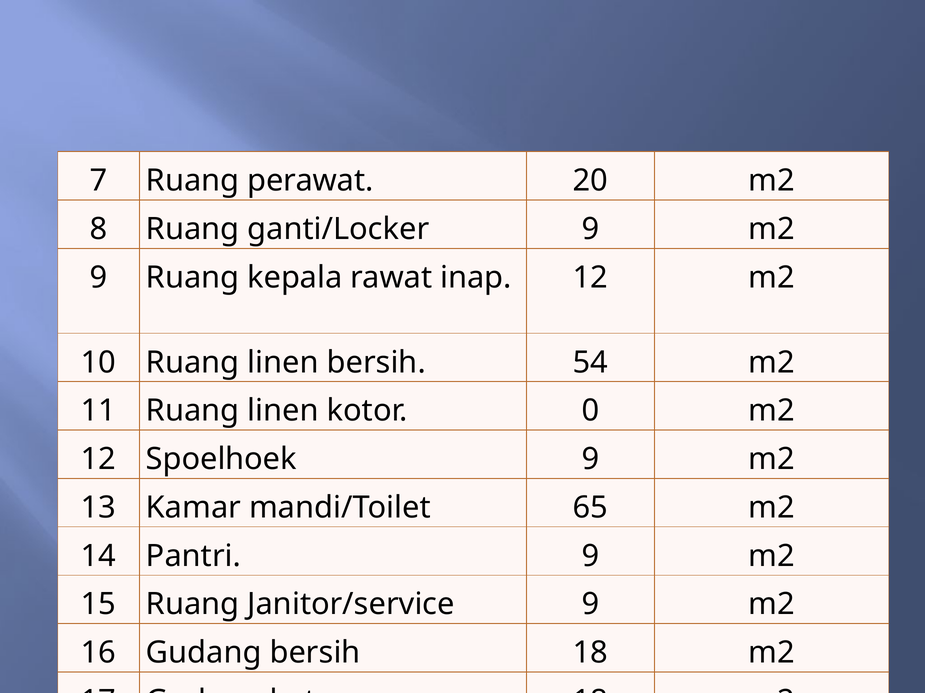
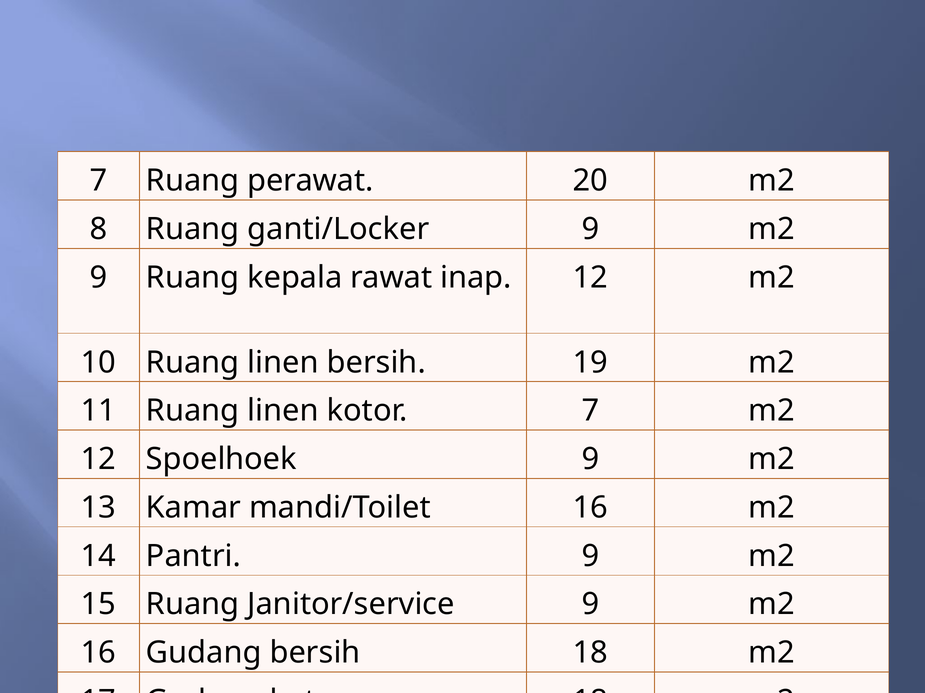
54: 54 -> 19
kotor 0: 0 -> 7
mandi/Toilet 65: 65 -> 16
